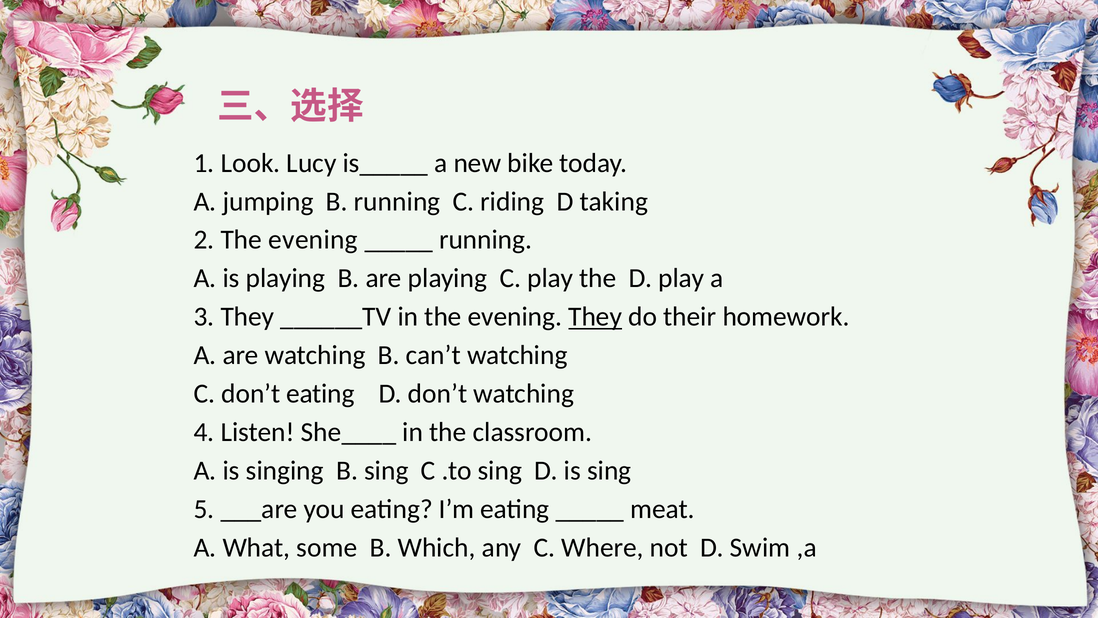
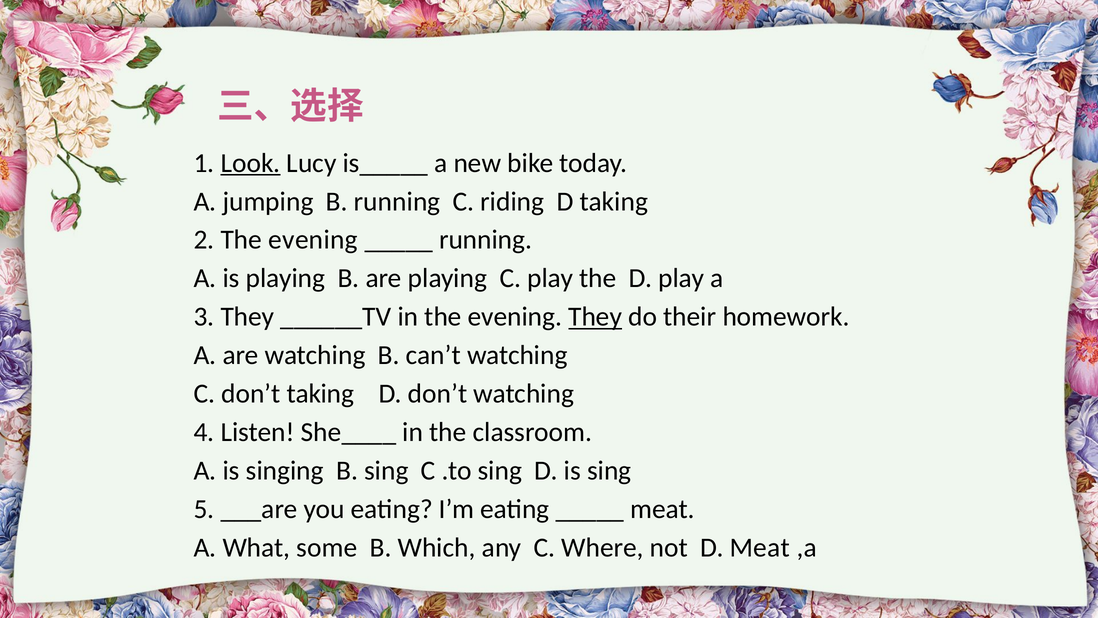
Look underline: none -> present
don’t eating: eating -> taking
D Swim: Swim -> Meat
